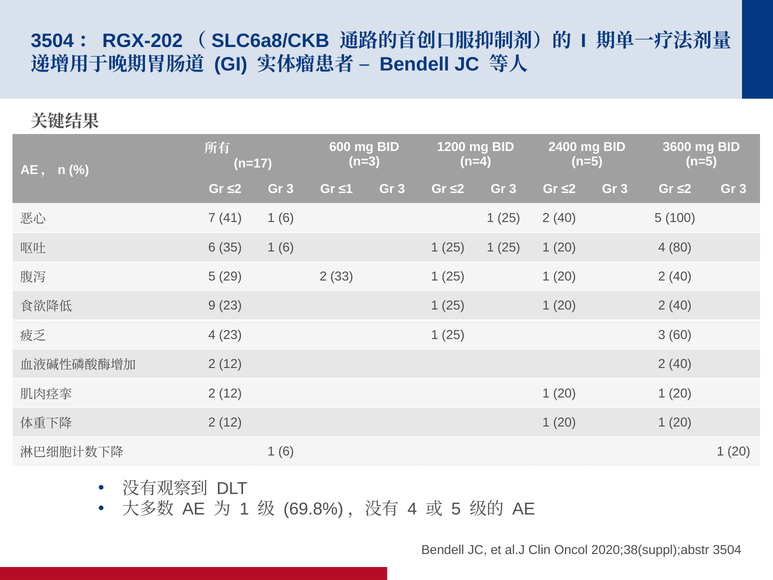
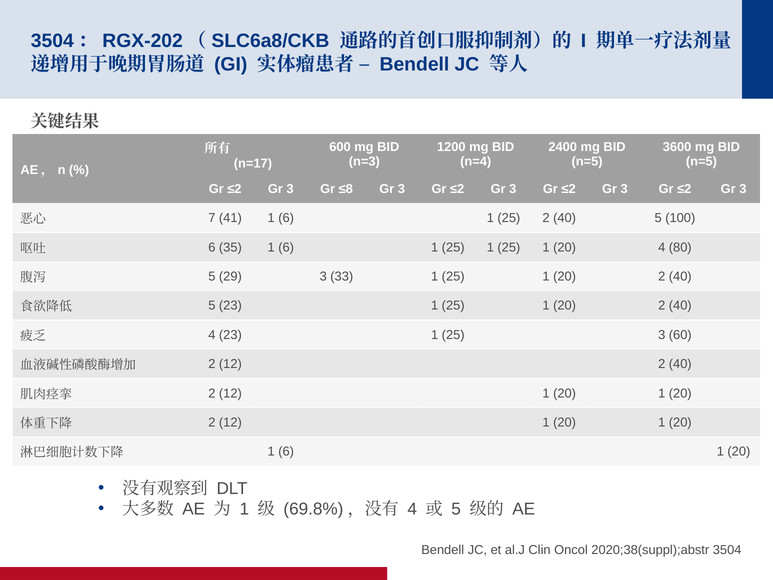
≤1: ≤1 -> ≤8
29 2: 2 -> 3
9 at (212, 306): 9 -> 5
